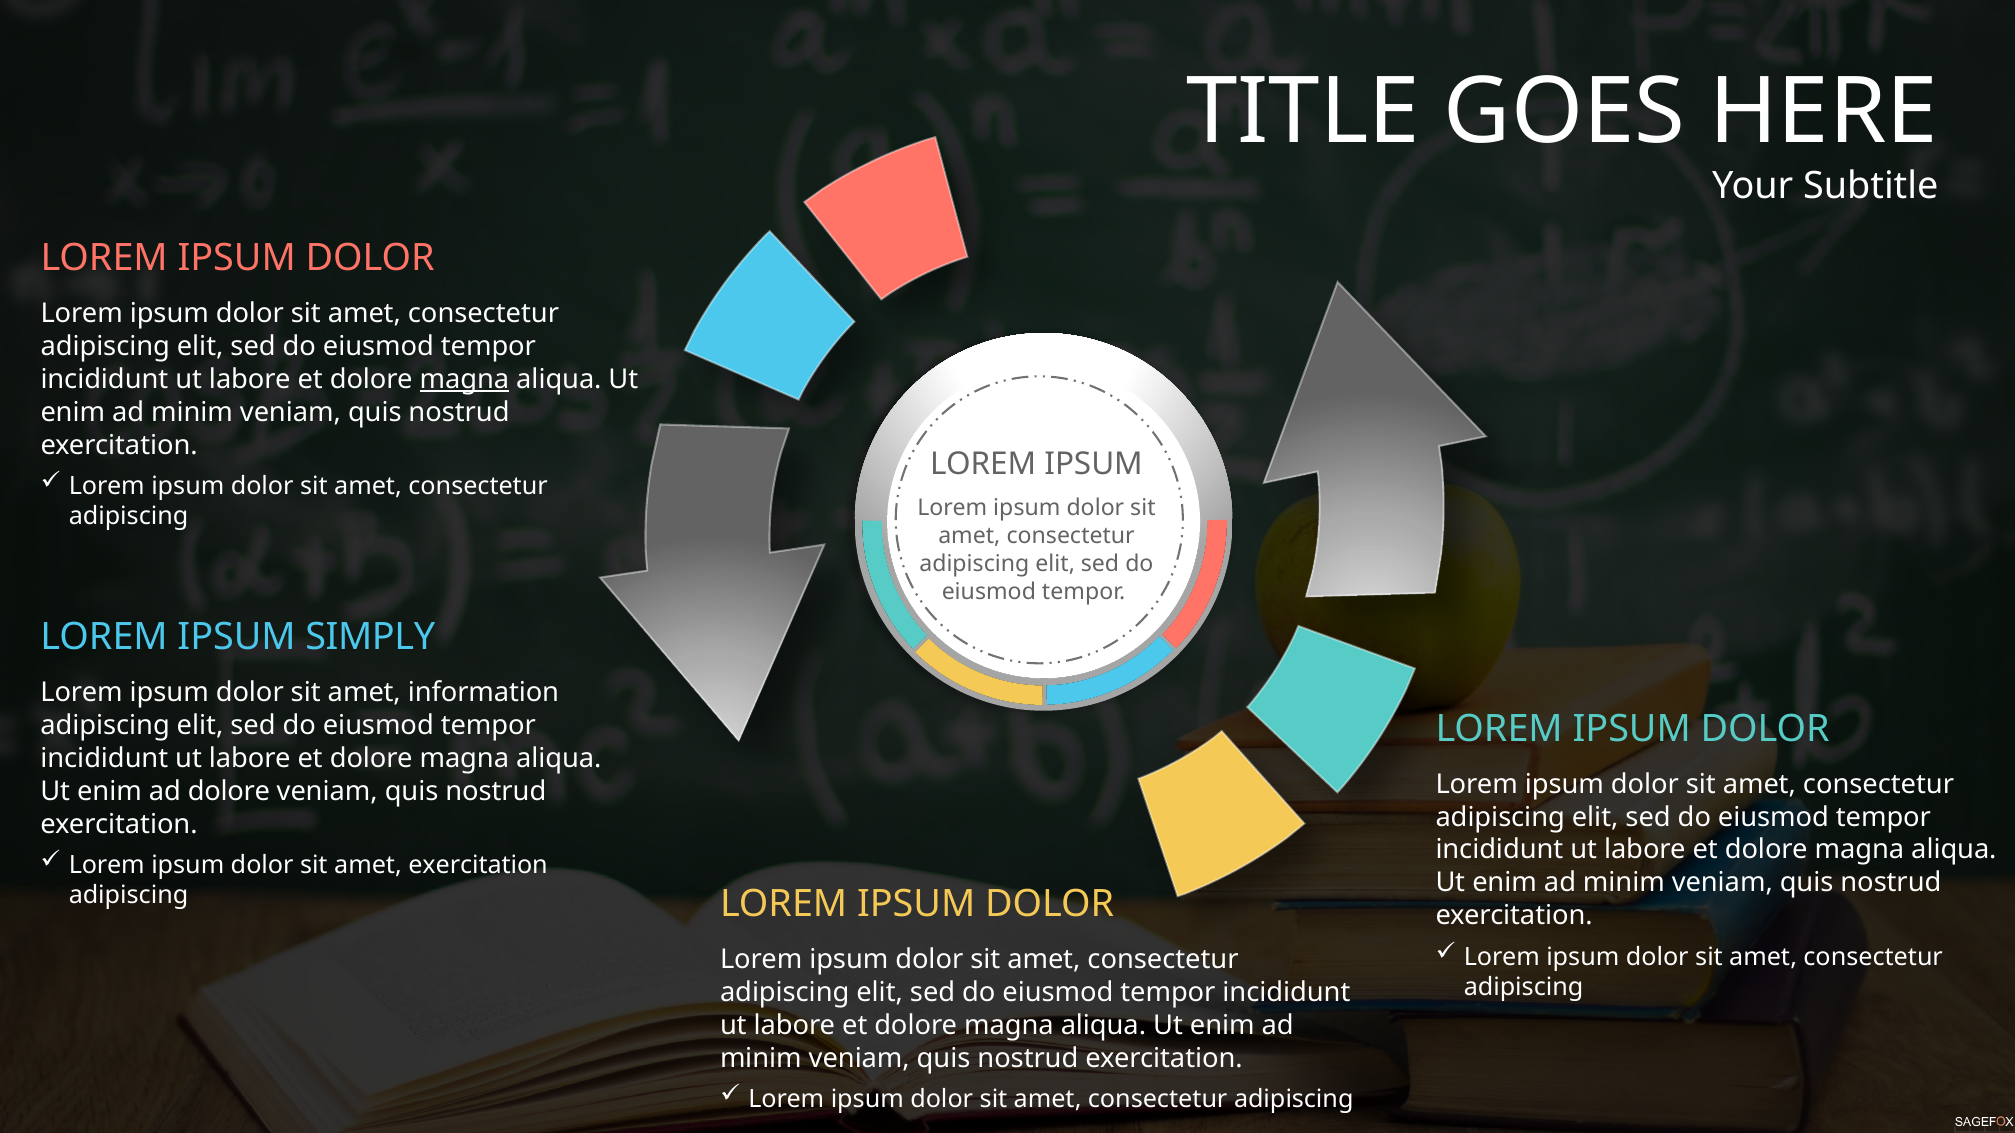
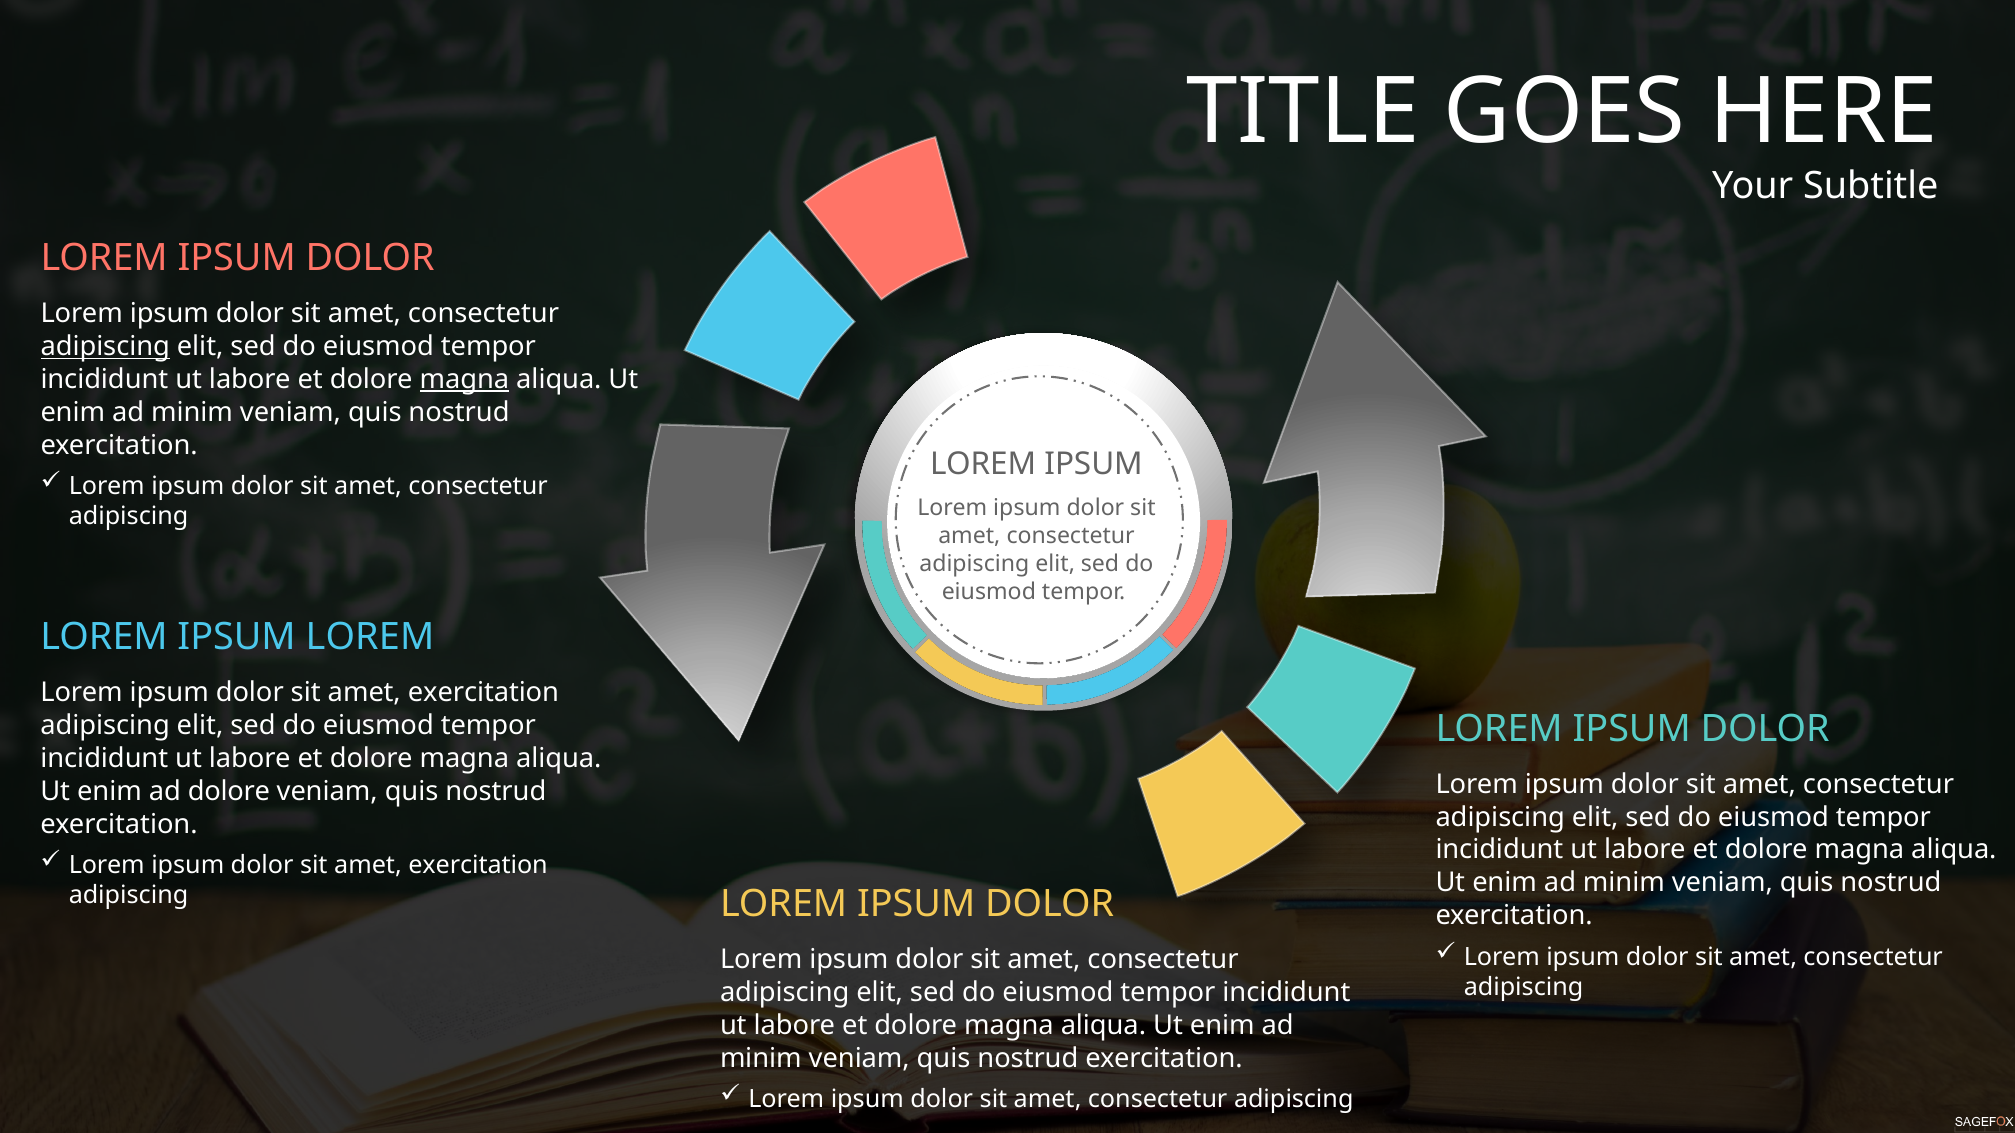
adipiscing at (105, 347) underline: none -> present
SIMPLY at (370, 637): SIMPLY -> LOREM
information at (483, 693): information -> exercitation
